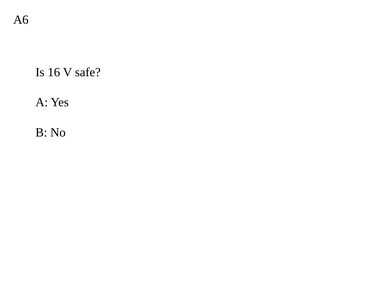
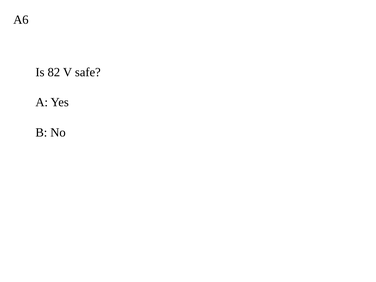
16: 16 -> 82
